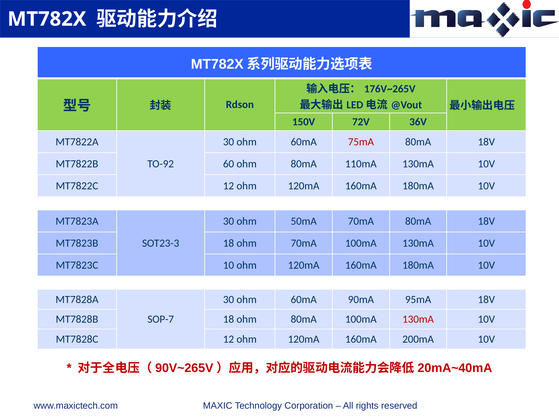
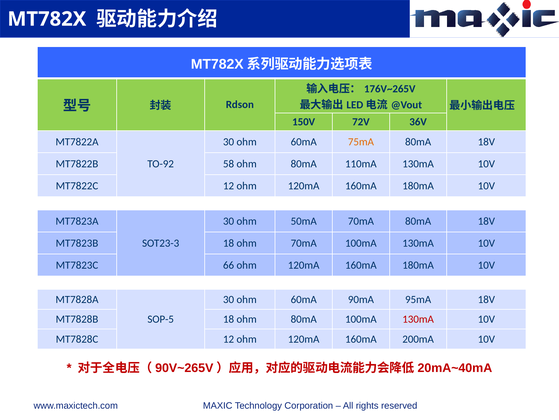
75mA colour: red -> orange
60: 60 -> 58
10: 10 -> 66
SOP-7: SOP-7 -> SOP-5
